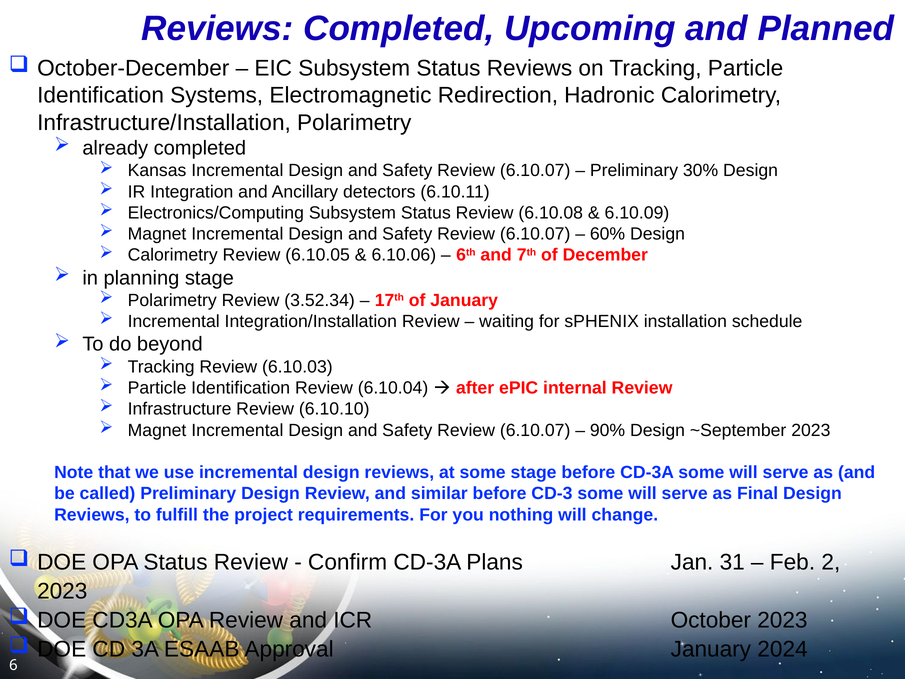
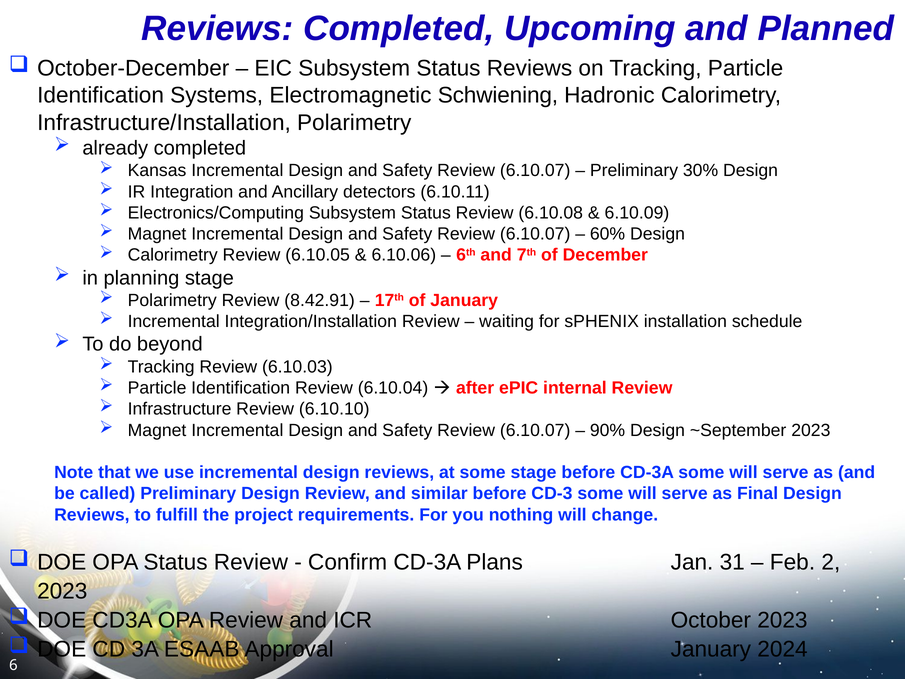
Redirection: Redirection -> Schwiening
3.52.34: 3.52.34 -> 8.42.91
